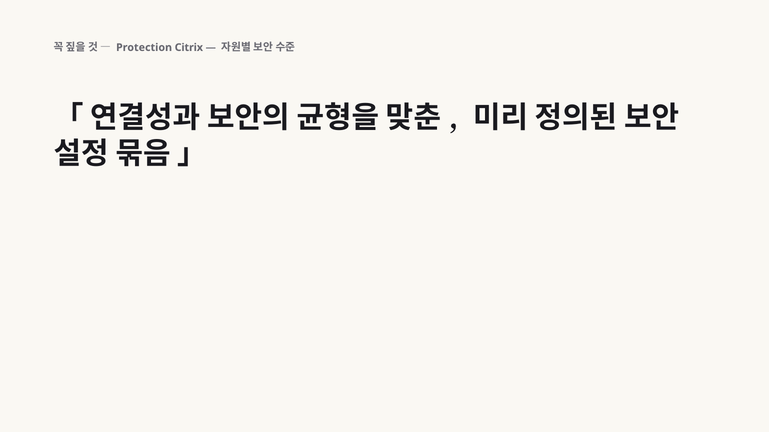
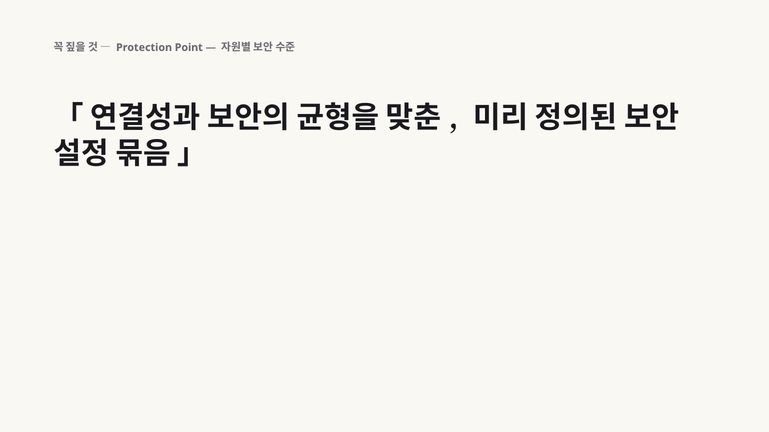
Citrix: Citrix -> Point
